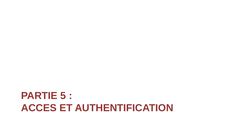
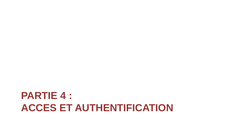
5: 5 -> 4
